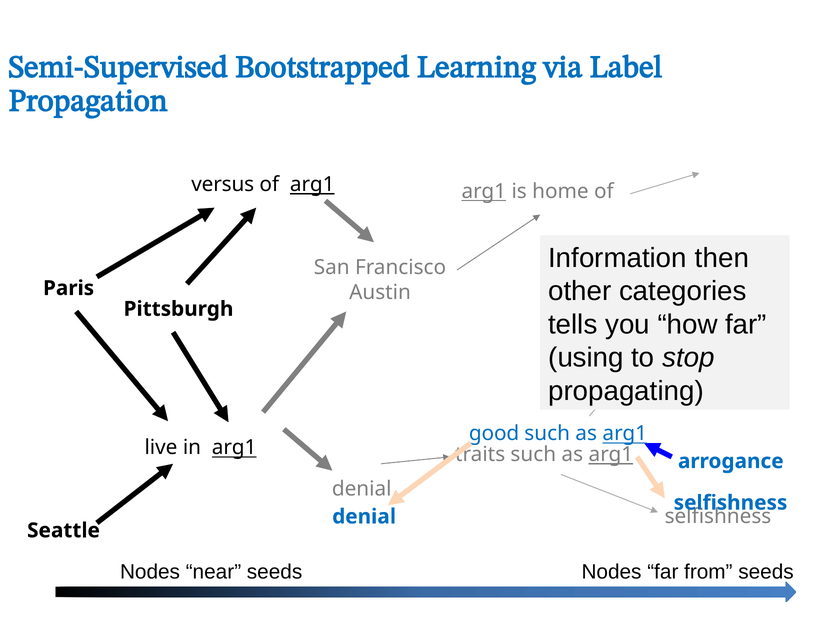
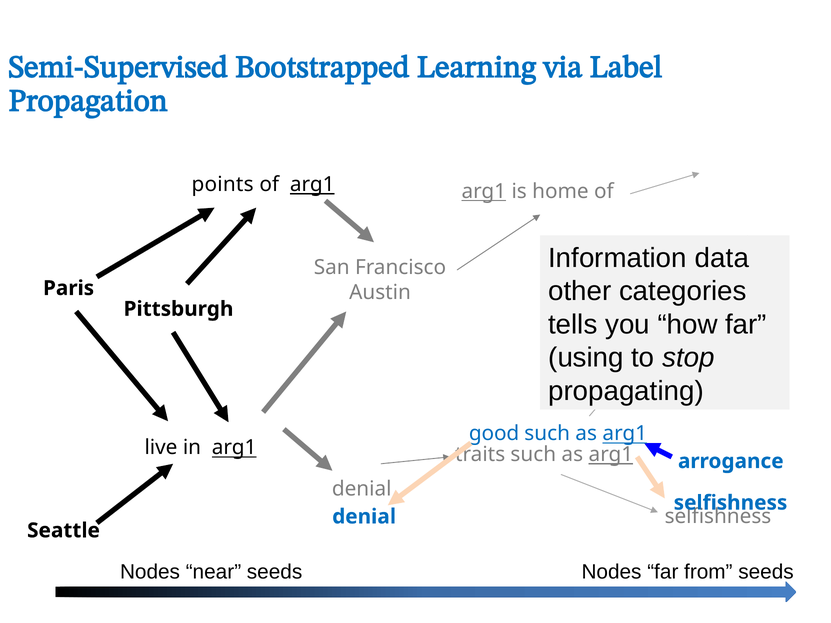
versus: versus -> points
then: then -> data
